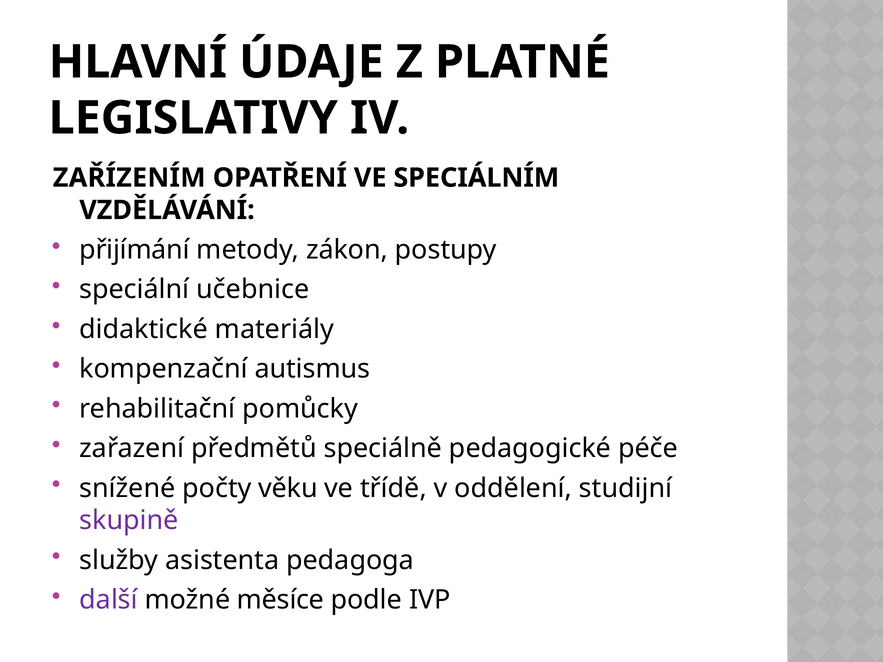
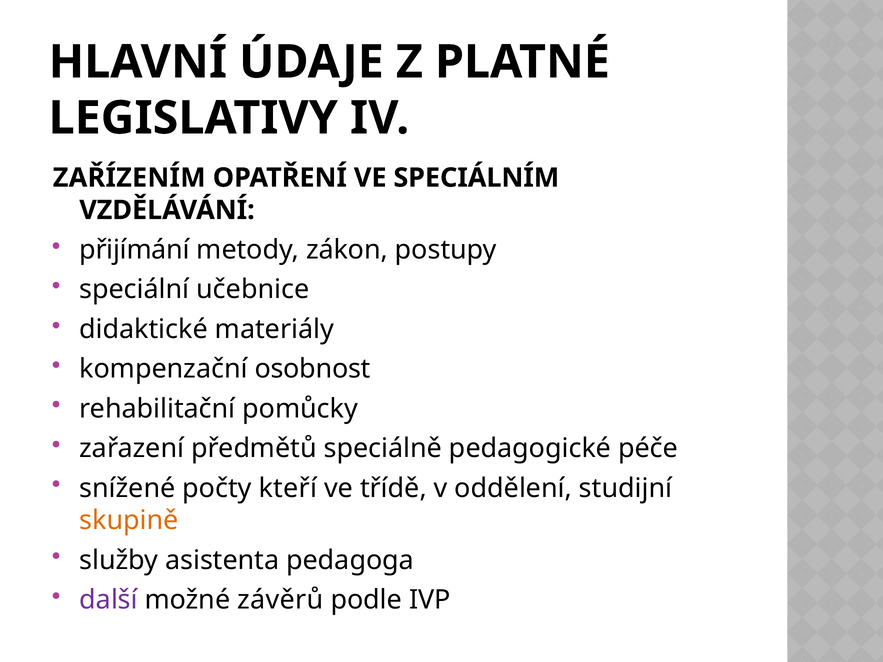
autismus: autismus -> osobnost
věku: věku -> kteří
skupině colour: purple -> orange
měsíce: měsíce -> závěrů
